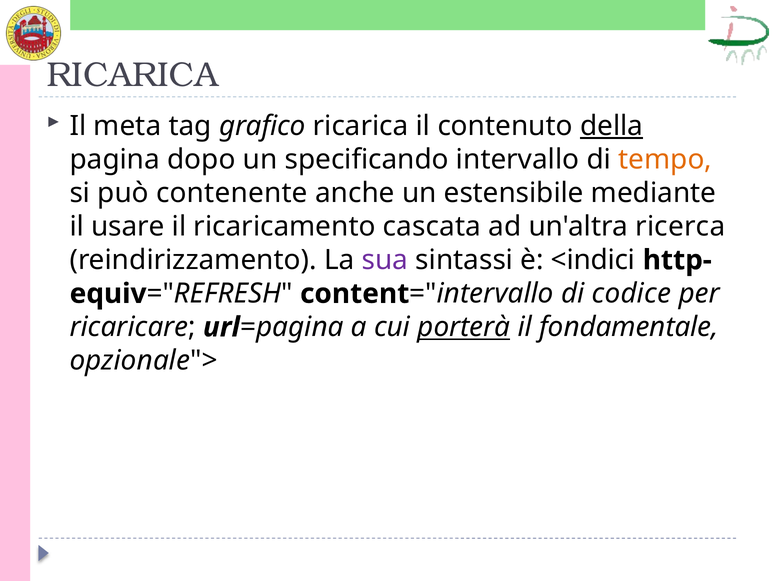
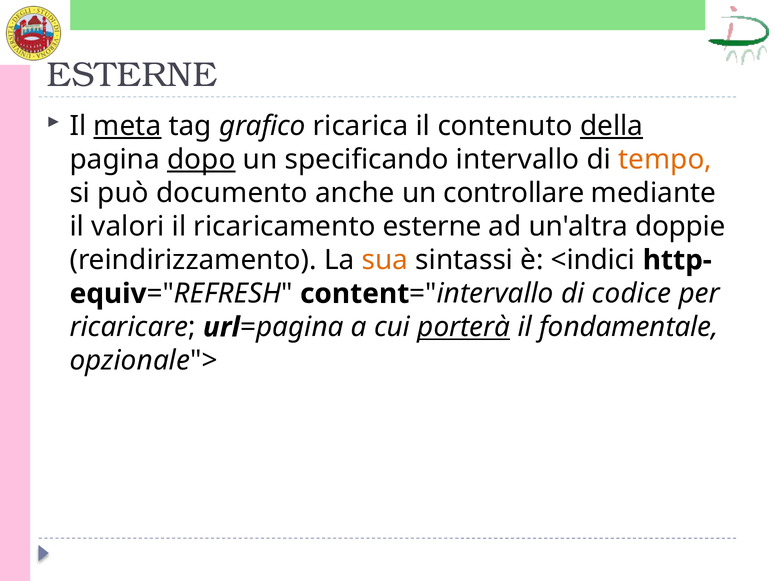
RICARICA at (132, 75): RICARICA -> ESTERNE
meta underline: none -> present
dopo underline: none -> present
contenente: contenente -> documento
estensibile: estensibile -> controllare
usare: usare -> valori
ricaricamento cascata: cascata -> esterne
ricerca: ricerca -> doppie
sua colour: purple -> orange
